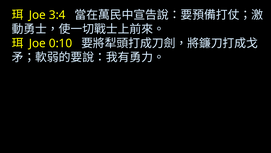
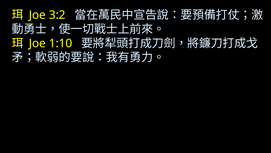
3:4: 3:4 -> 3:2
0:10: 0:10 -> 1:10
